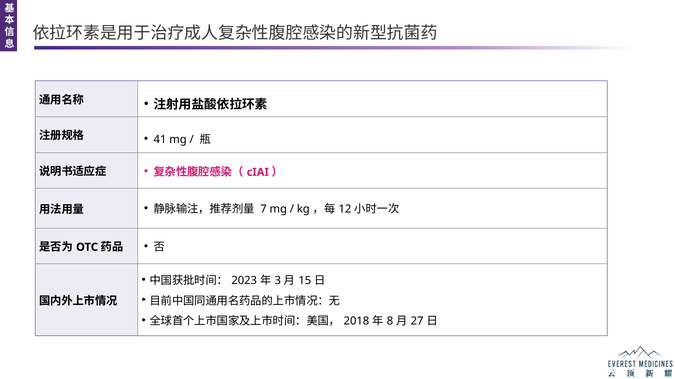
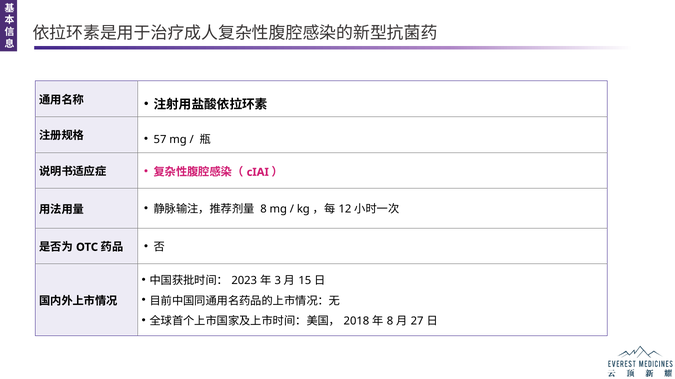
41: 41 -> 57
7 at (263, 210): 7 -> 8
